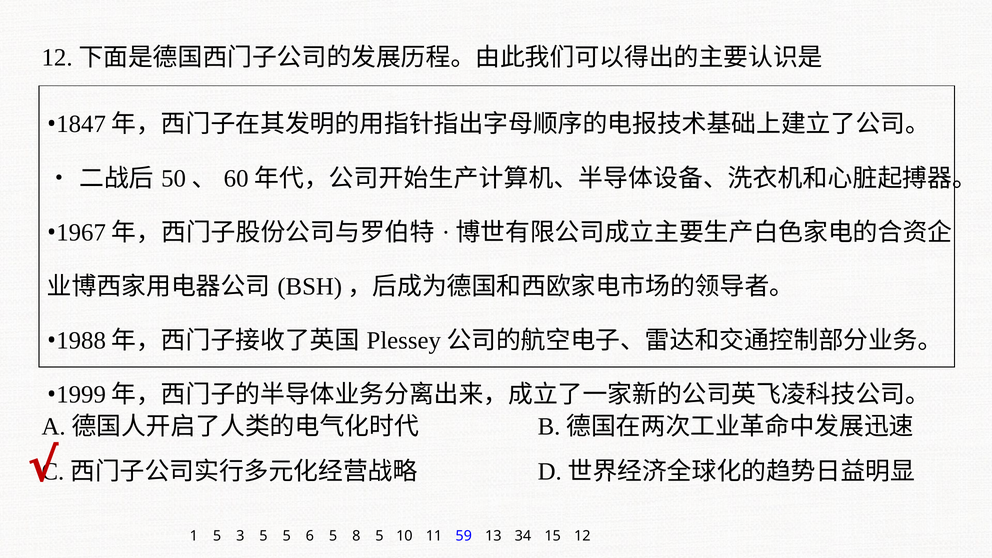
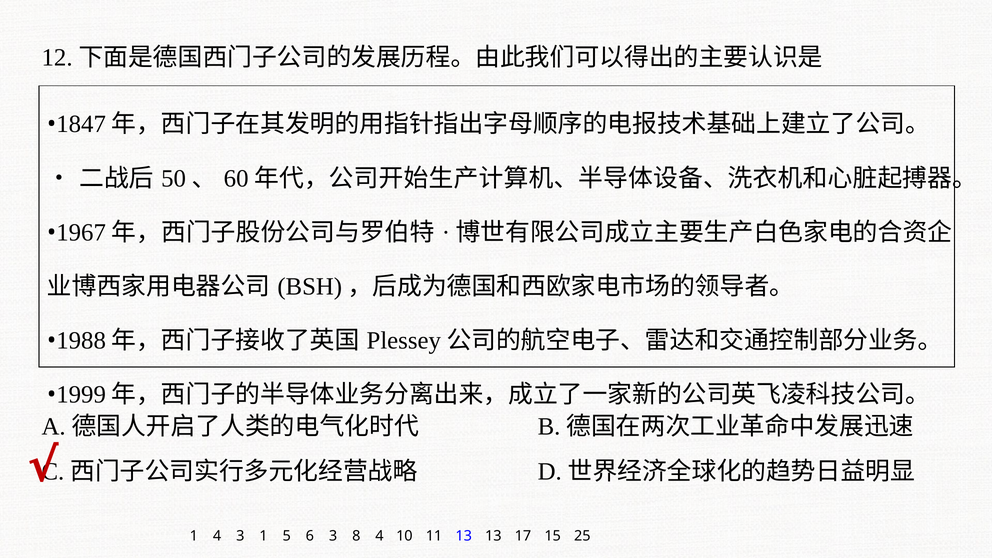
1 5: 5 -> 4
3 5: 5 -> 1
6 5: 5 -> 3
8 5: 5 -> 4
11 59: 59 -> 13
34: 34 -> 17
12: 12 -> 25
